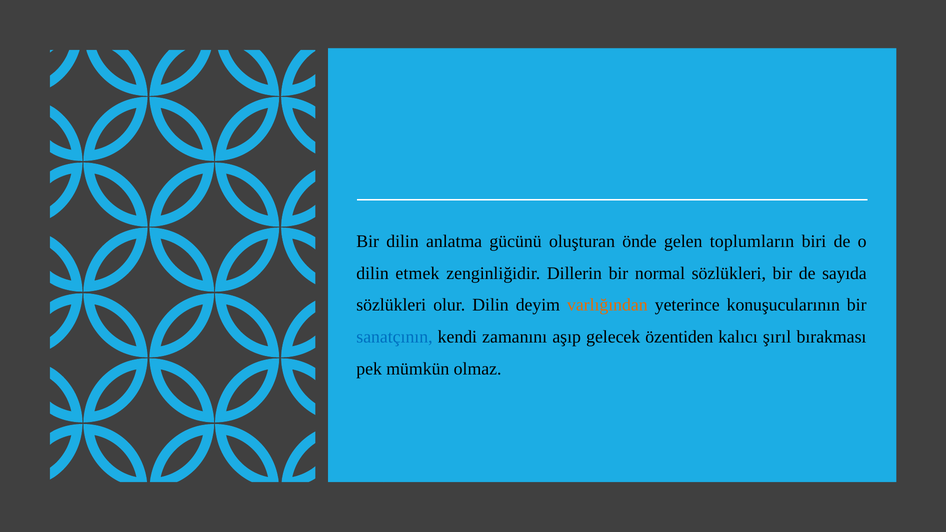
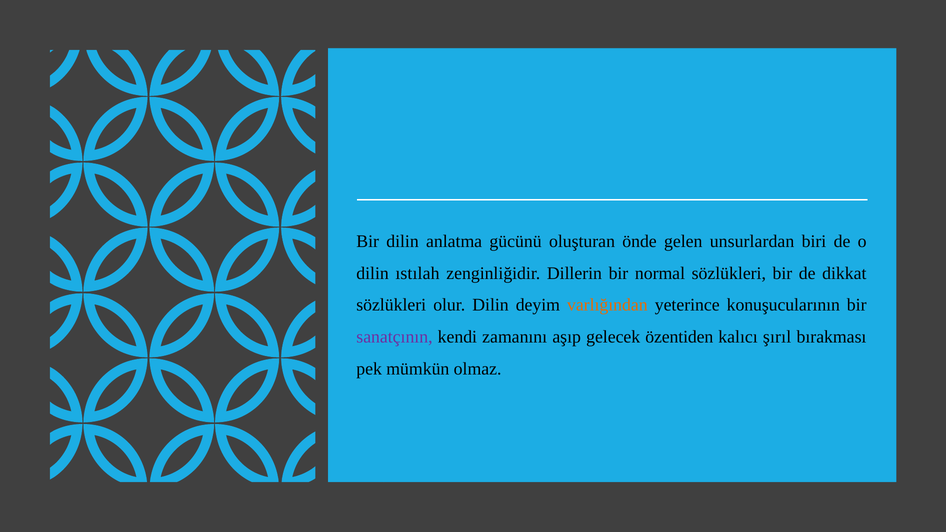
toplumların: toplumların -> unsurlardan
etmek: etmek -> ıstılah
sayıda: sayıda -> dikkat
sanatçının colour: blue -> purple
